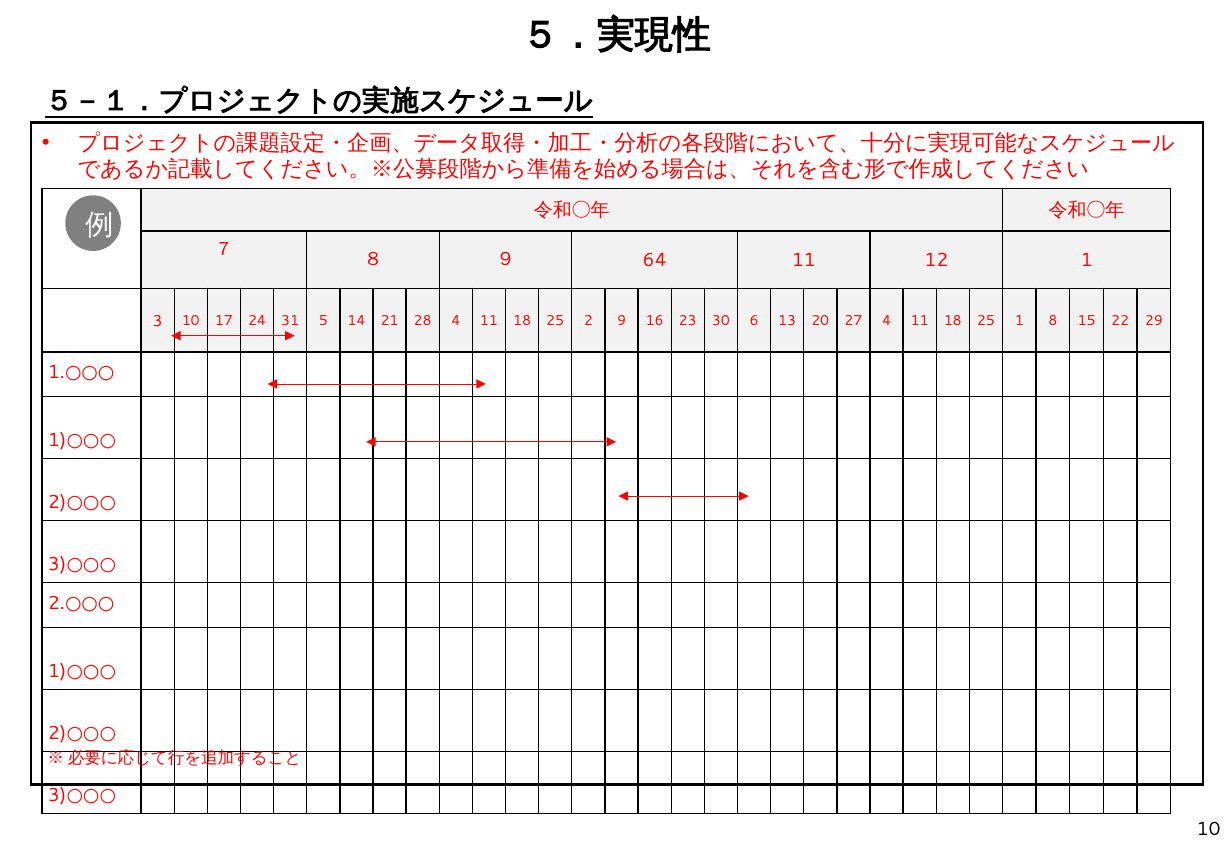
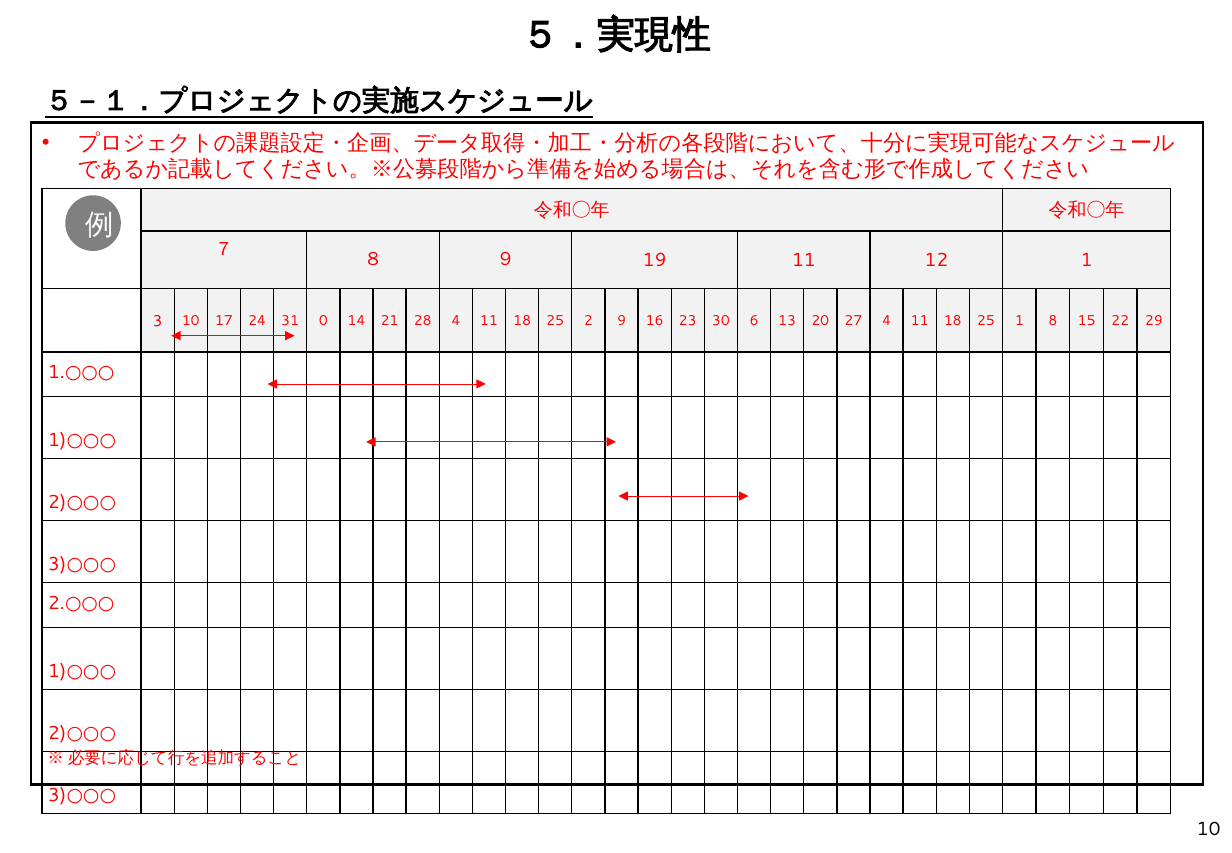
64: 64 -> 19
5: 5 -> 0
